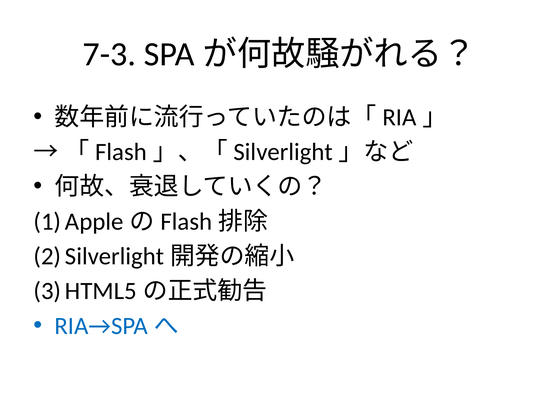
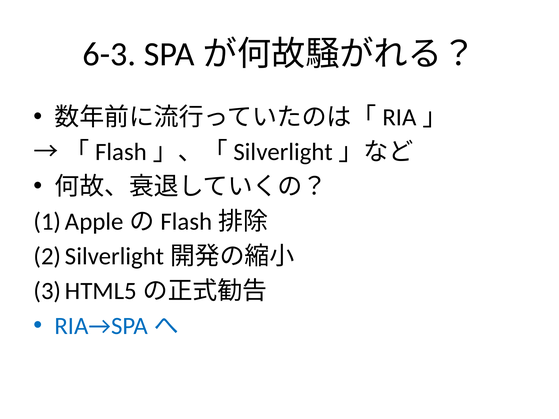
7-3: 7-3 -> 6-3
